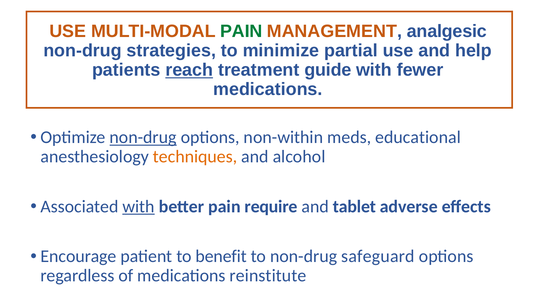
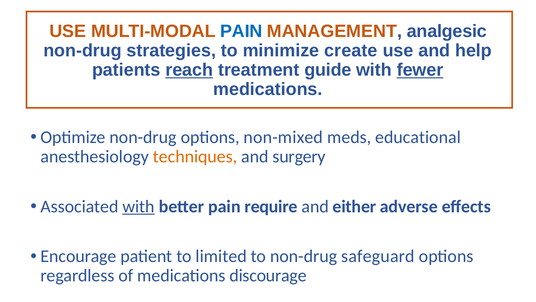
PAIN at (241, 31) colour: green -> blue
partial: partial -> create
fewer underline: none -> present
non-drug at (143, 137) underline: present -> none
non-within: non-within -> non-mixed
alcohol: alcohol -> surgery
tablet: tablet -> either
benefit: benefit -> limited
reinstitute: reinstitute -> discourage
